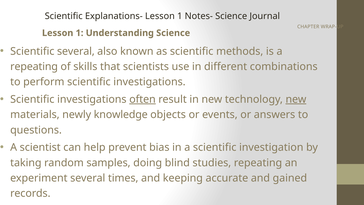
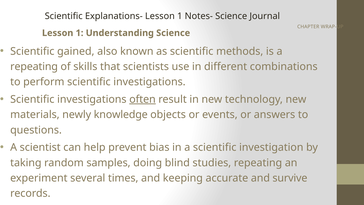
Scientific several: several -> gained
new at (296, 99) underline: present -> none
gained: gained -> survive
